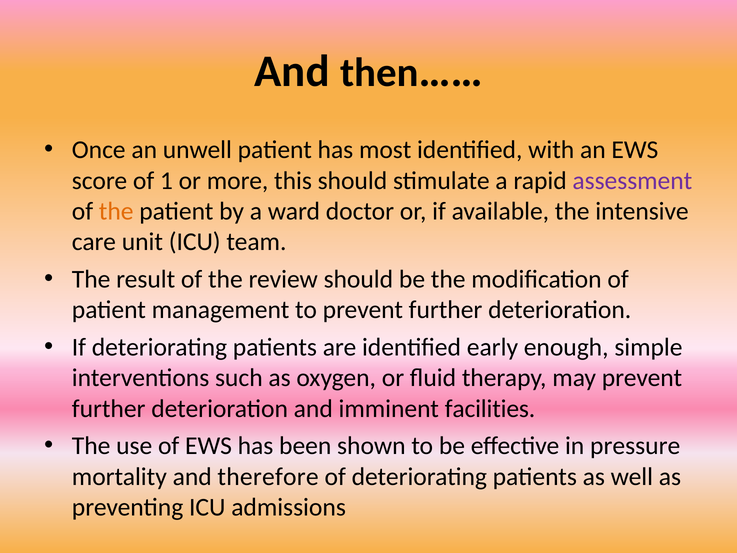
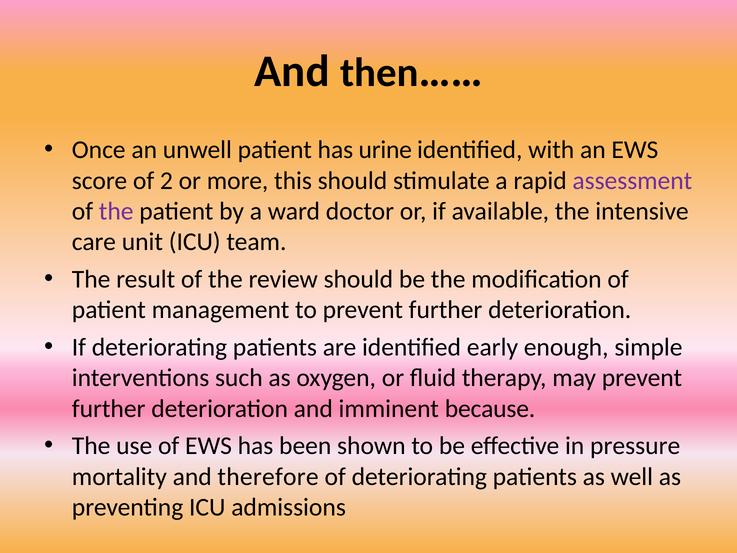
most: most -> urine
1: 1 -> 2
the at (116, 211) colour: orange -> purple
facilities: facilities -> because
